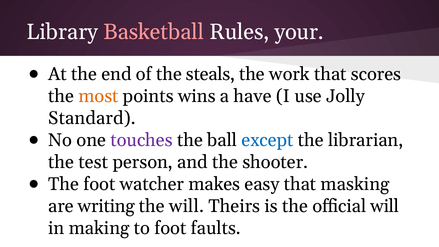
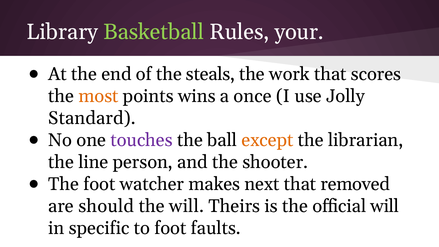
Basketball colour: pink -> light green
have: have -> once
except colour: blue -> orange
test: test -> line
easy: easy -> next
masking: masking -> removed
writing: writing -> should
making: making -> specific
